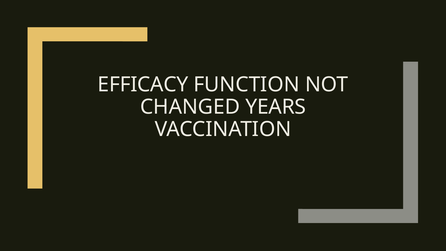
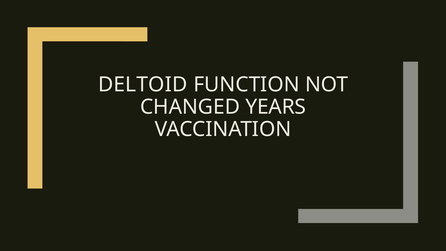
EFFICACY: EFFICACY -> DELTOID
